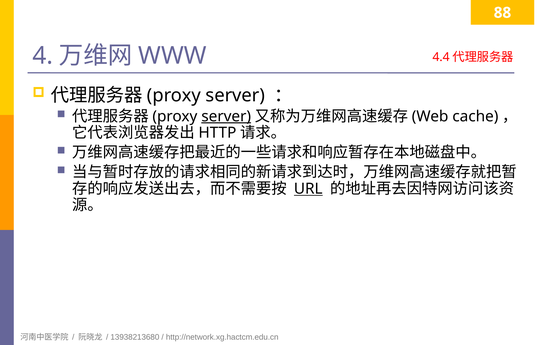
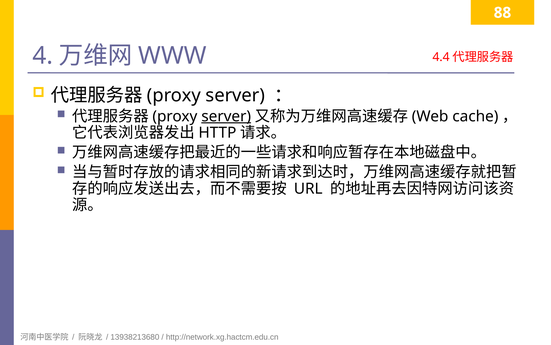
URL underline: present -> none
